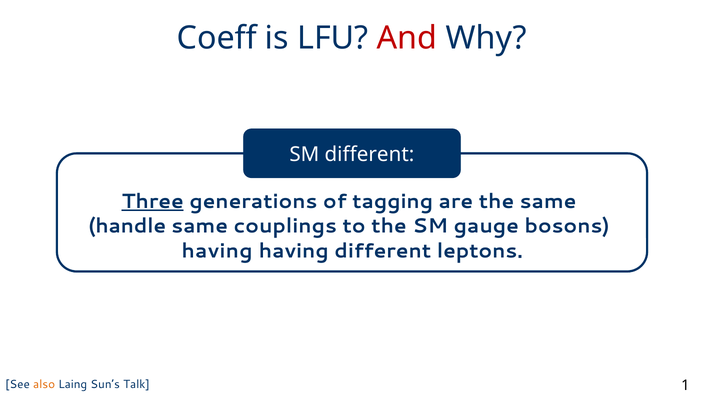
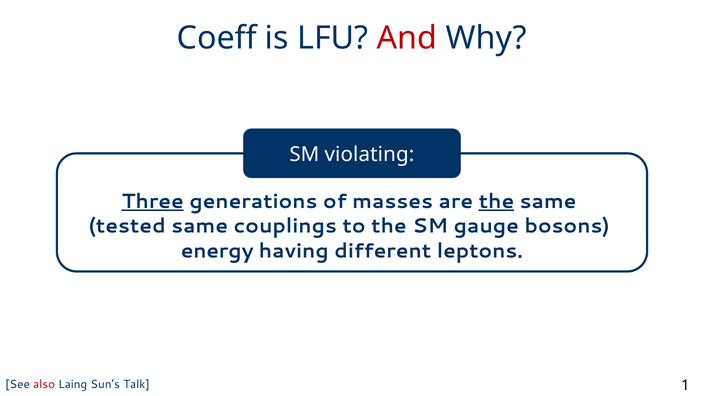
SM different: different -> violating
tagging: tagging -> masses
the at (496, 201) underline: none -> present
handle: handle -> tested
having at (217, 251): having -> energy
also colour: orange -> red
